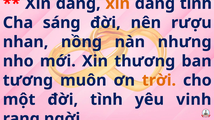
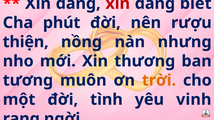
xin at (118, 4) colour: orange -> red
tinh: tinh -> biết
sáng: sáng -> phút
nhan: nhan -> thiện
